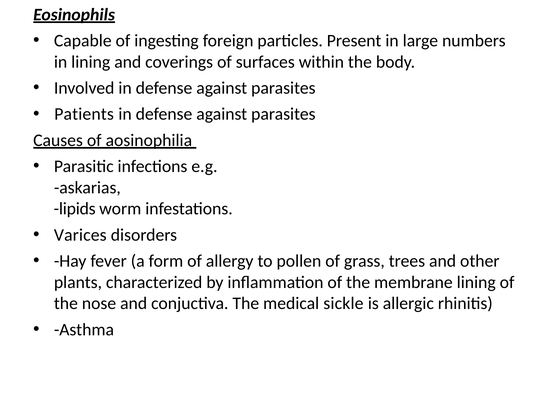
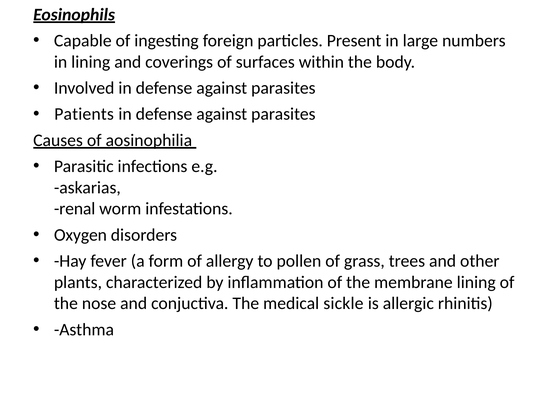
lipids: lipids -> renal
Varices: Varices -> Oxygen
